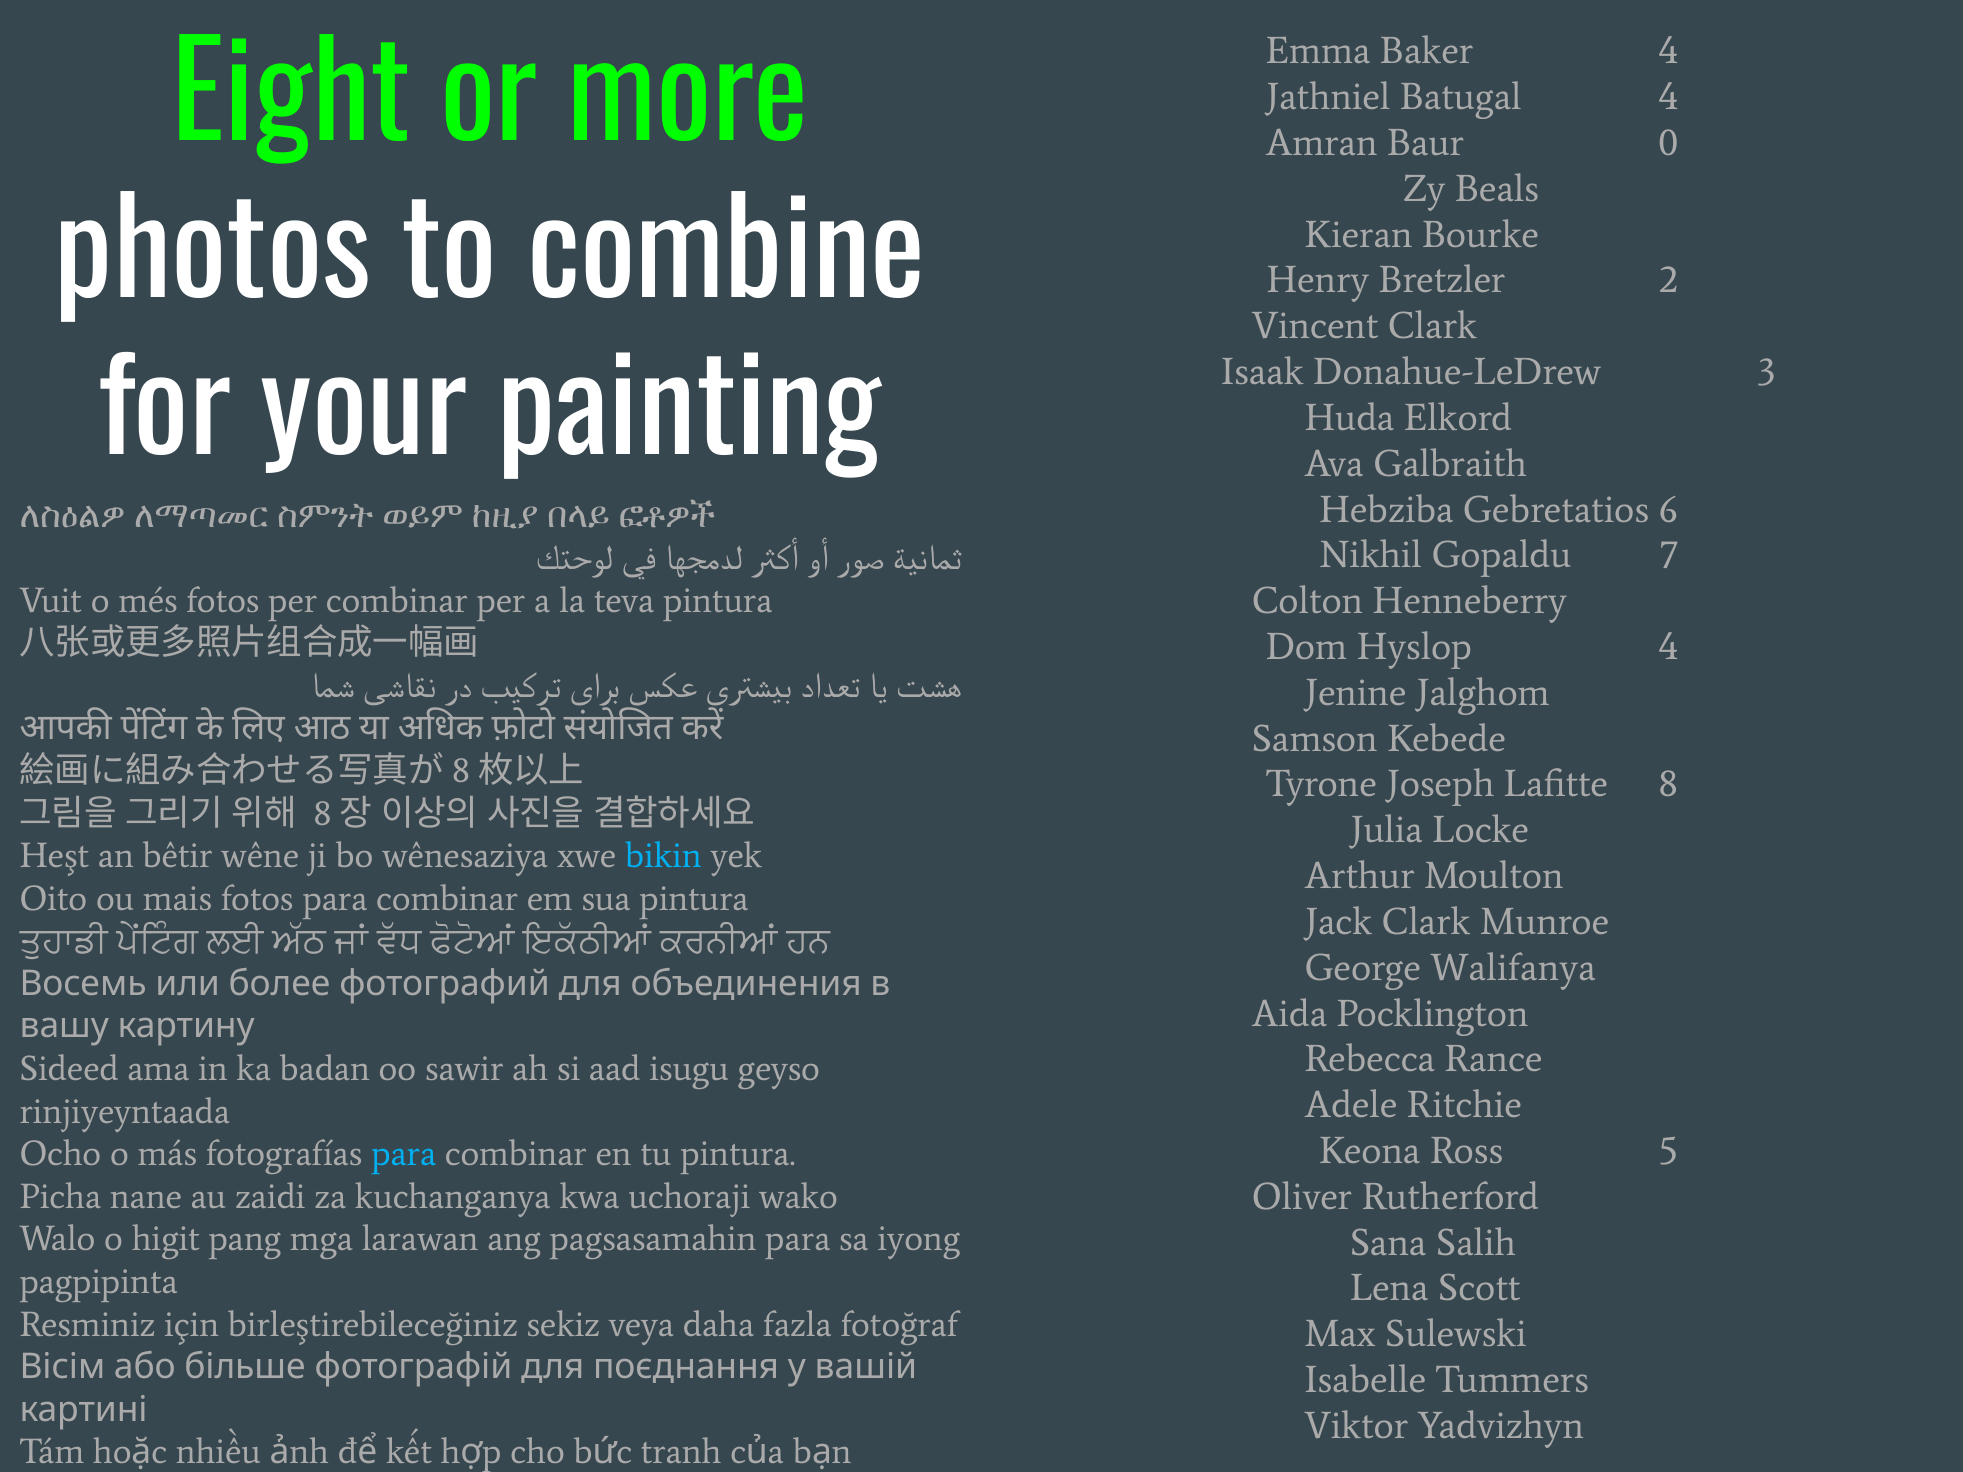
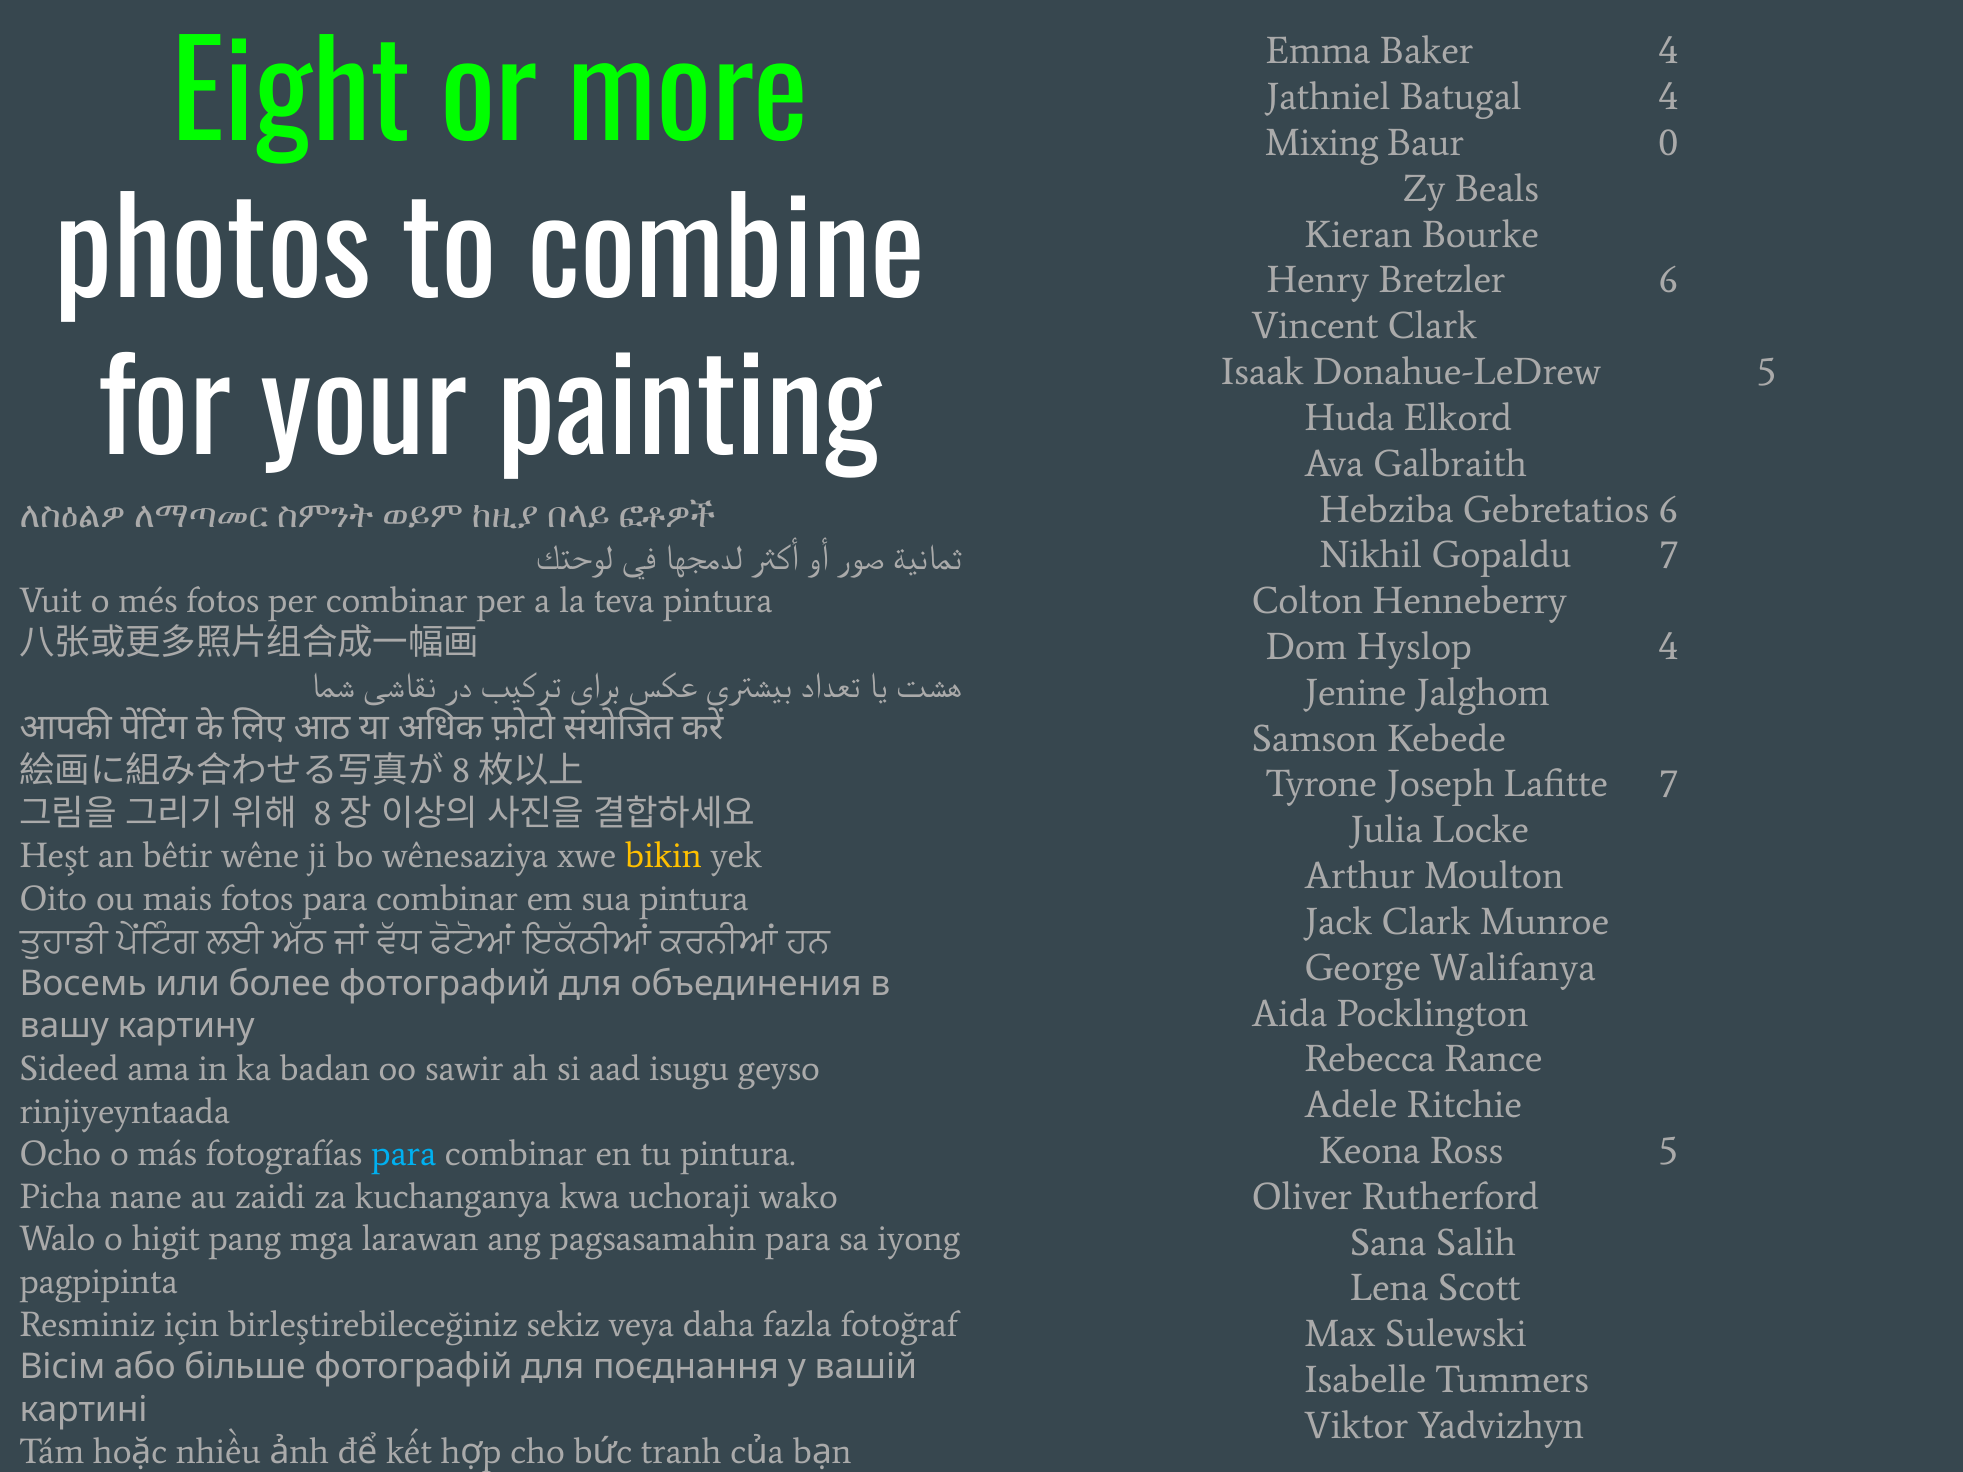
Amran: Amran -> Mixing
Bretzler 2: 2 -> 6
Donahue-LeDrew 3: 3 -> 5
Lafitte 8: 8 -> 7
bikin colour: light blue -> yellow
